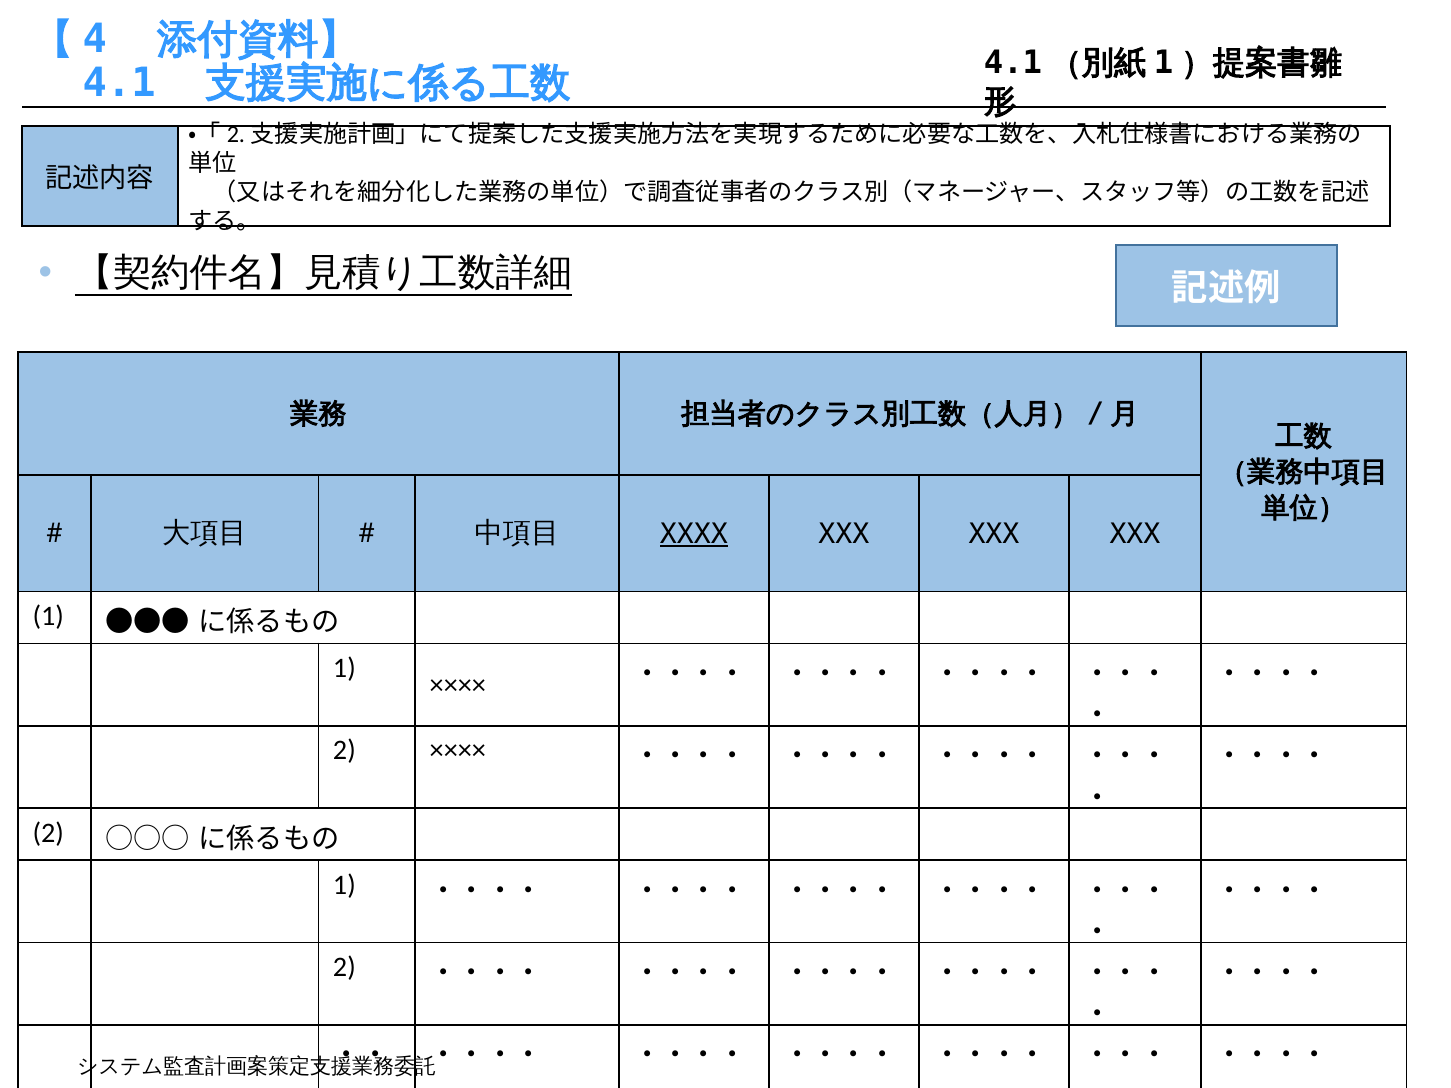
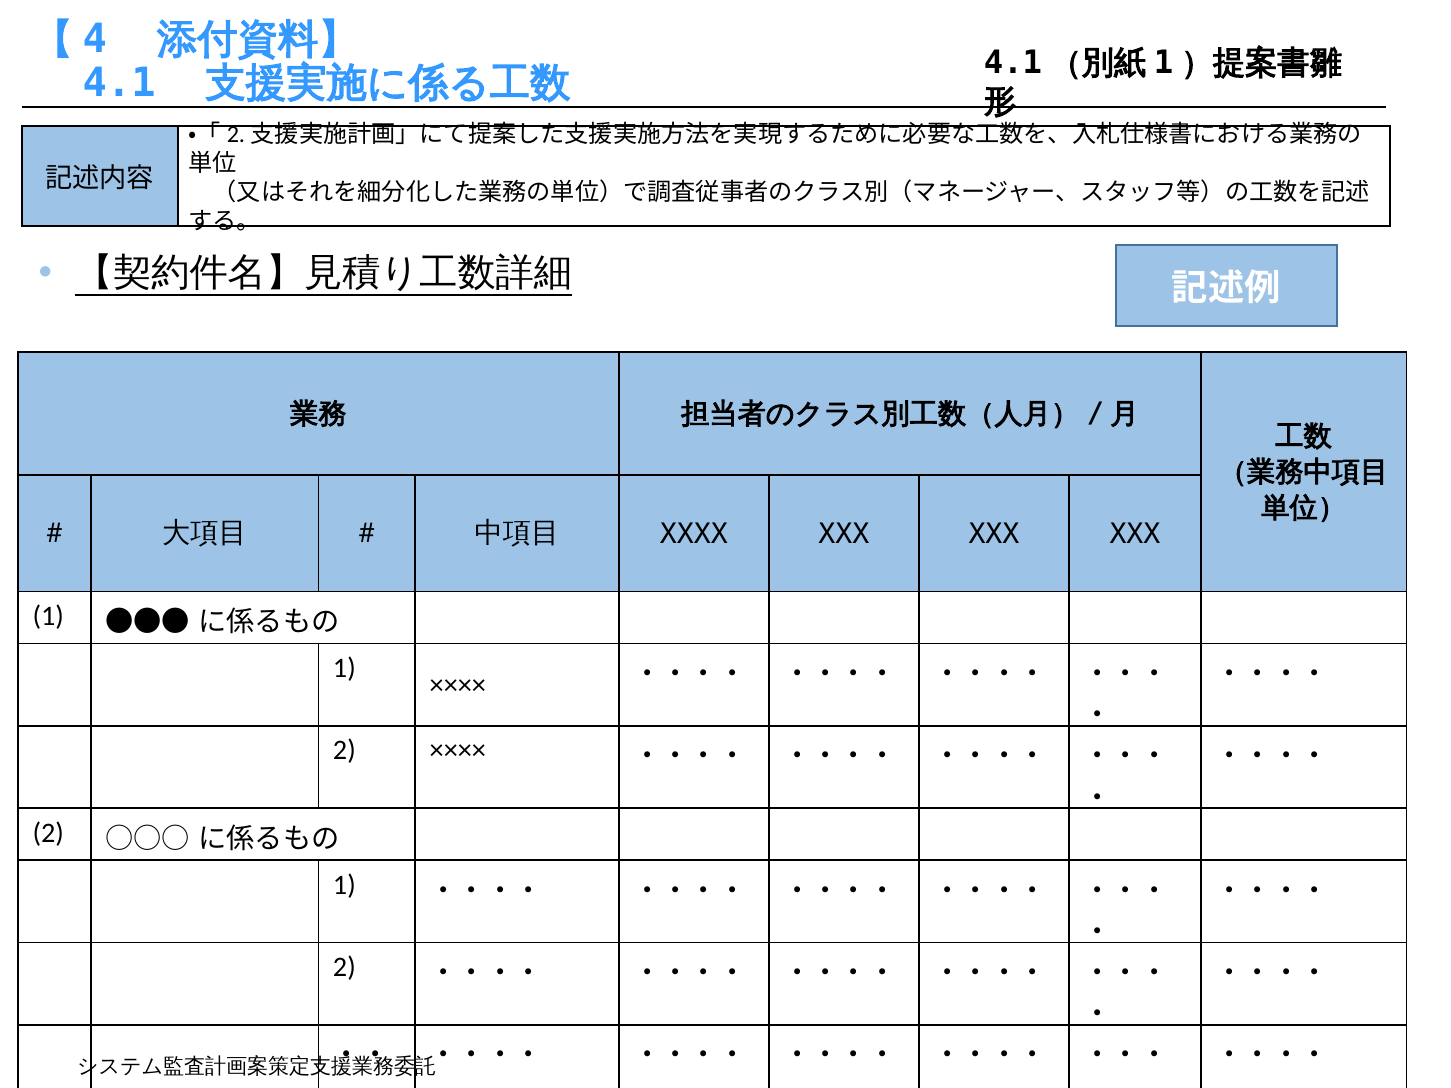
XXXX underline: present -> none
